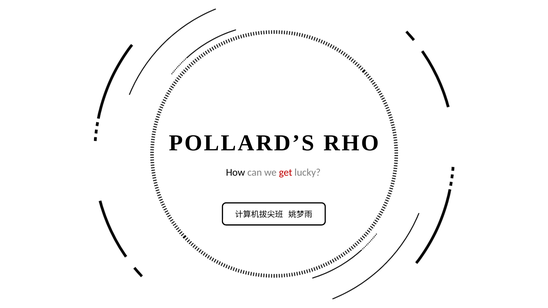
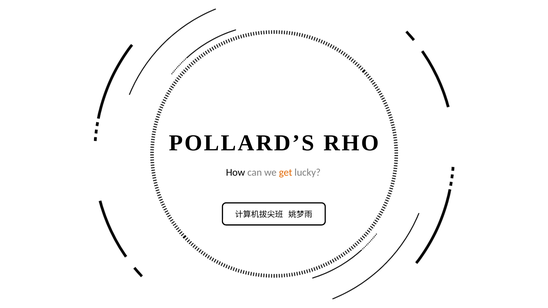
get colour: red -> orange
